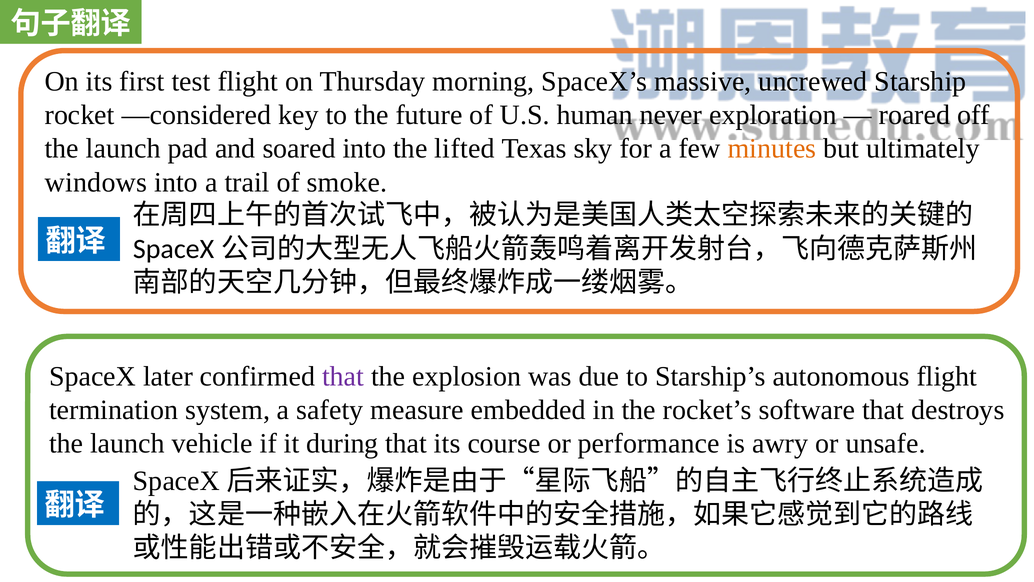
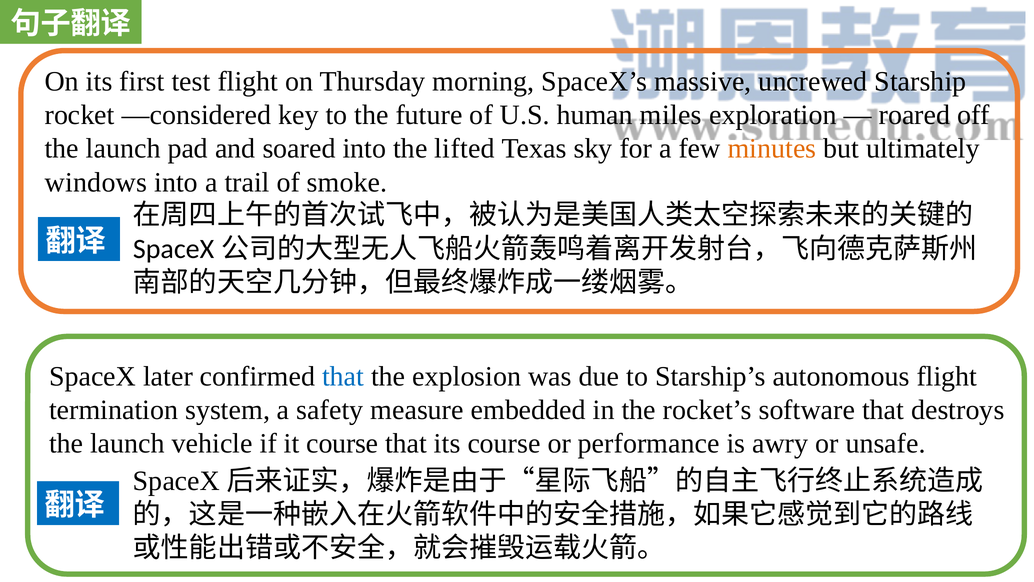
never: never -> miles
that at (343, 376) colour: purple -> blue
it during: during -> course
